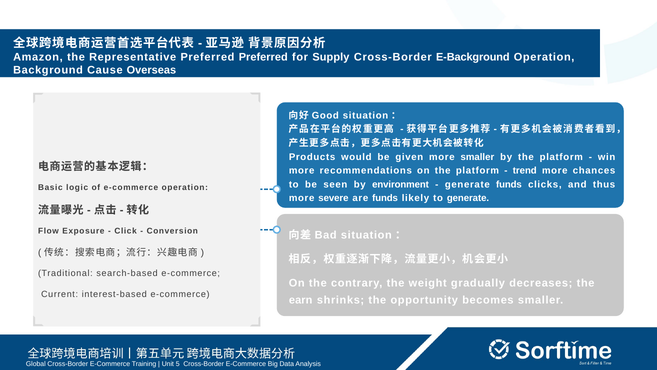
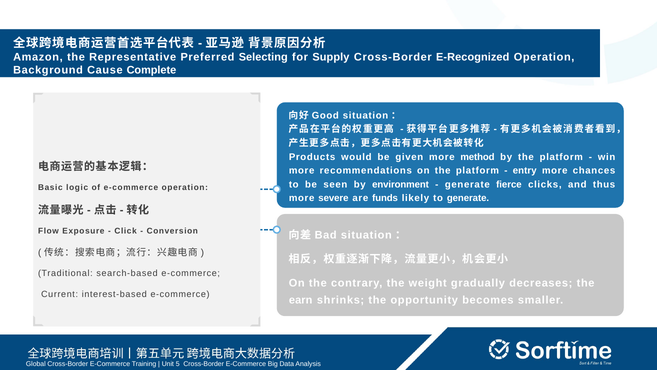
Preferred Preferred: Preferred -> Selecting
E-Background: E-Background -> E-Recognized
Overseas: Overseas -> Complete
more smaller: smaller -> method
trend: trend -> entry
generate funds: funds -> fierce
